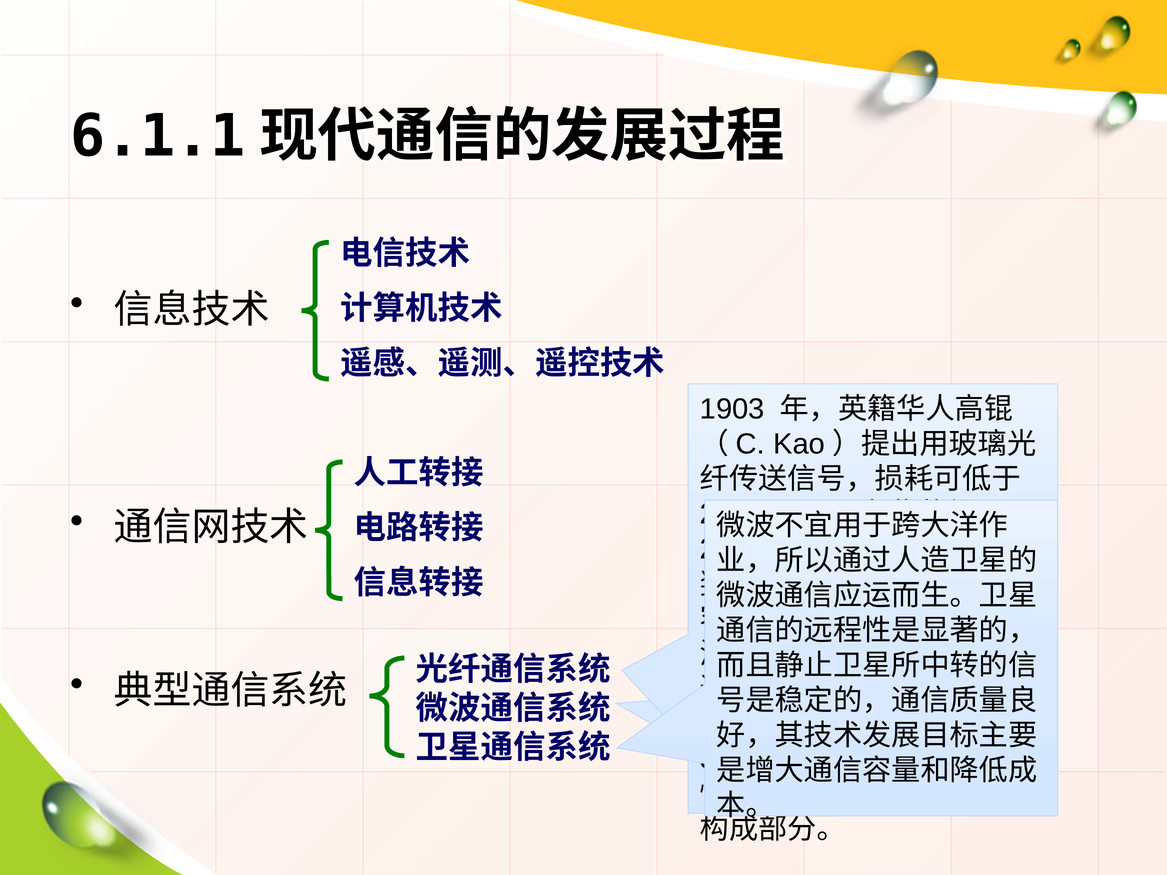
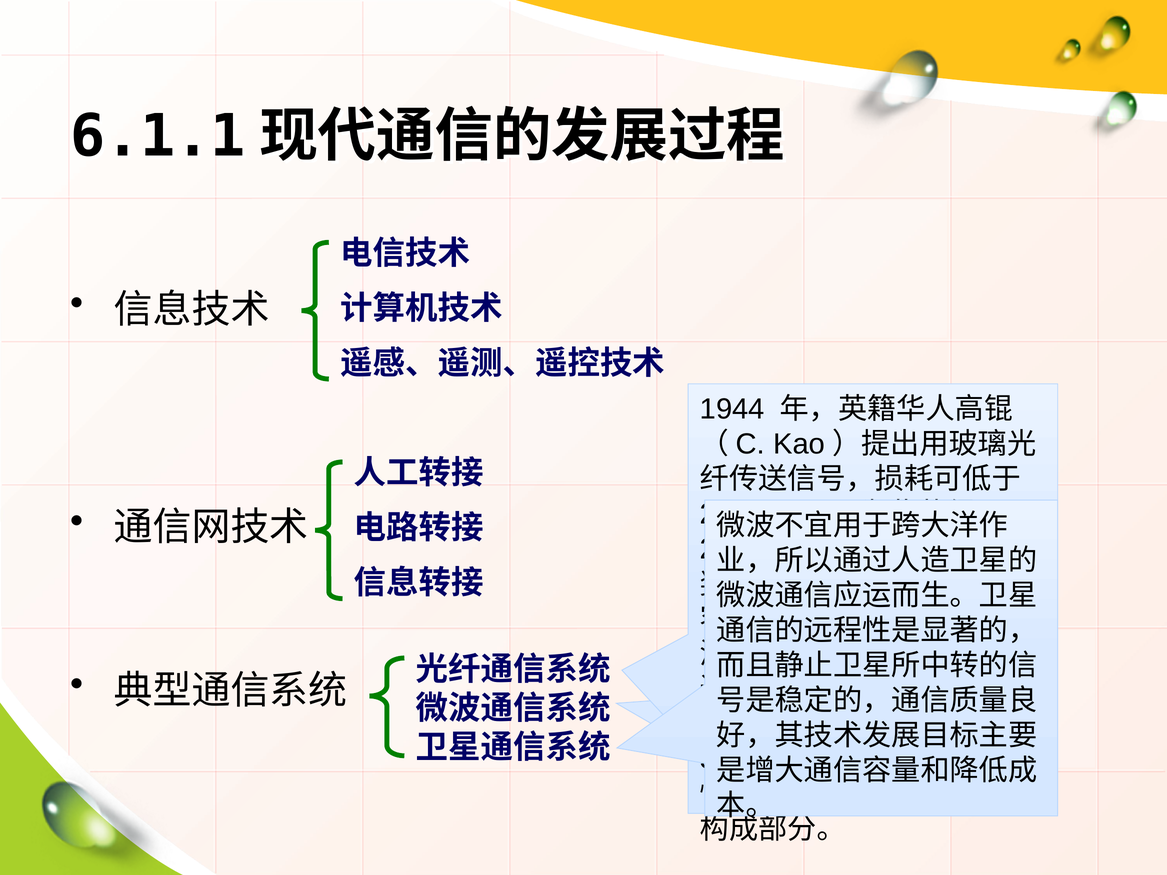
1903: 1903 -> 1944
